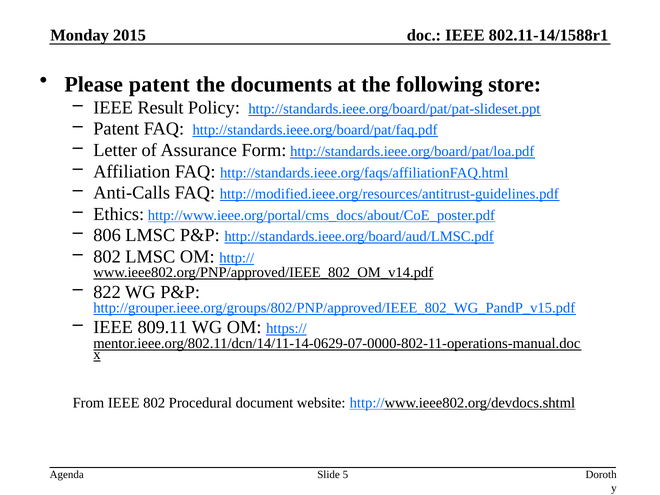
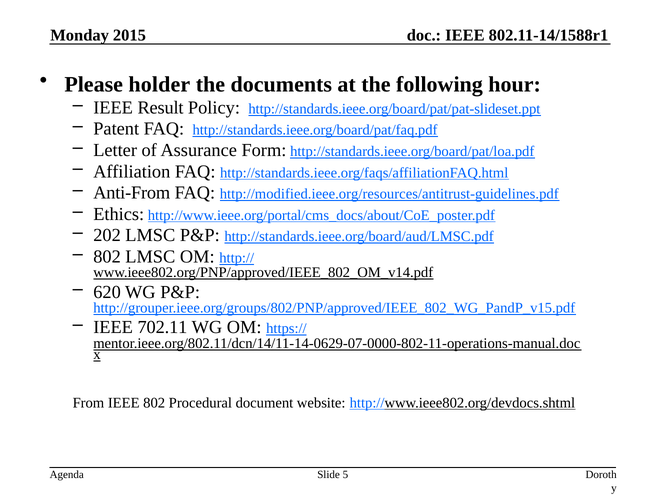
Please patent: patent -> holder
store: store -> hour
Anti-Calls: Anti-Calls -> Anti-From
806: 806 -> 202
822: 822 -> 620
809.11: 809.11 -> 702.11
